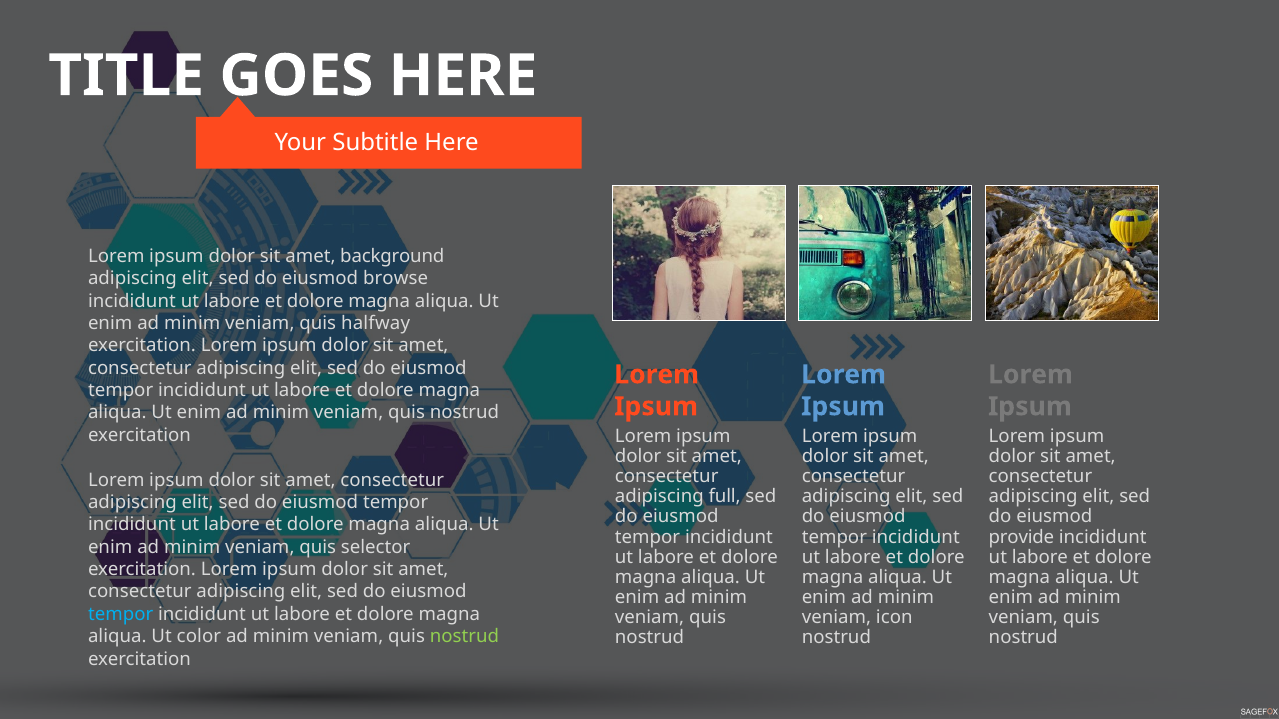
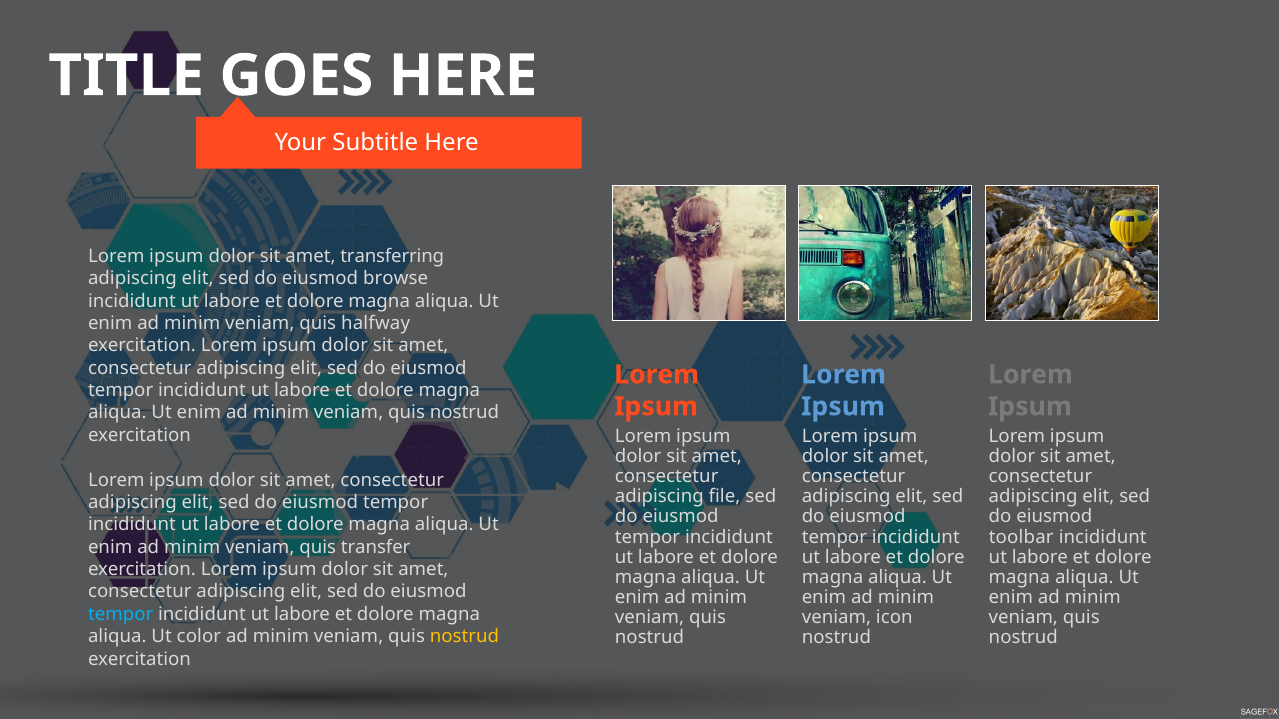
background: background -> transferring
full: full -> file
provide: provide -> toolbar
selector: selector -> transfer
nostrud at (464, 637) colour: light green -> yellow
